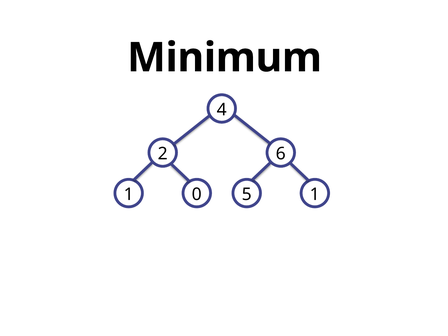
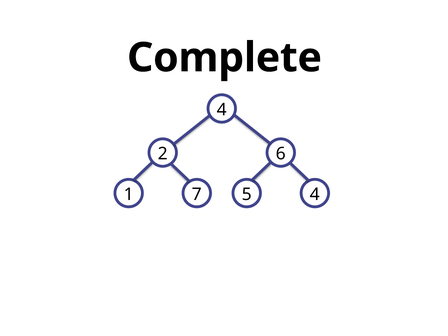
Minimum: Minimum -> Complete
0: 0 -> 7
5 1: 1 -> 4
